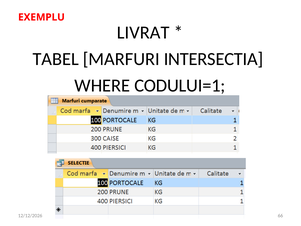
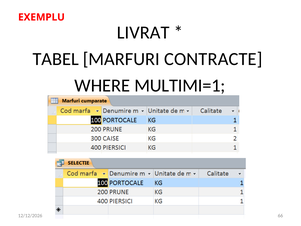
INTERSECTIA: INTERSECTIA -> CONTRACTE
CODULUI=1: CODULUI=1 -> MULTIMI=1
